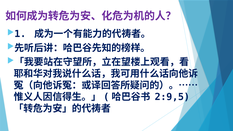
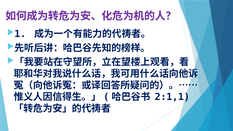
2:9,5: 2:9,5 -> 2:1,1
